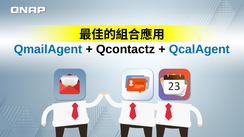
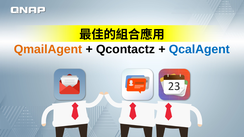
QmailAgent colour: blue -> orange
